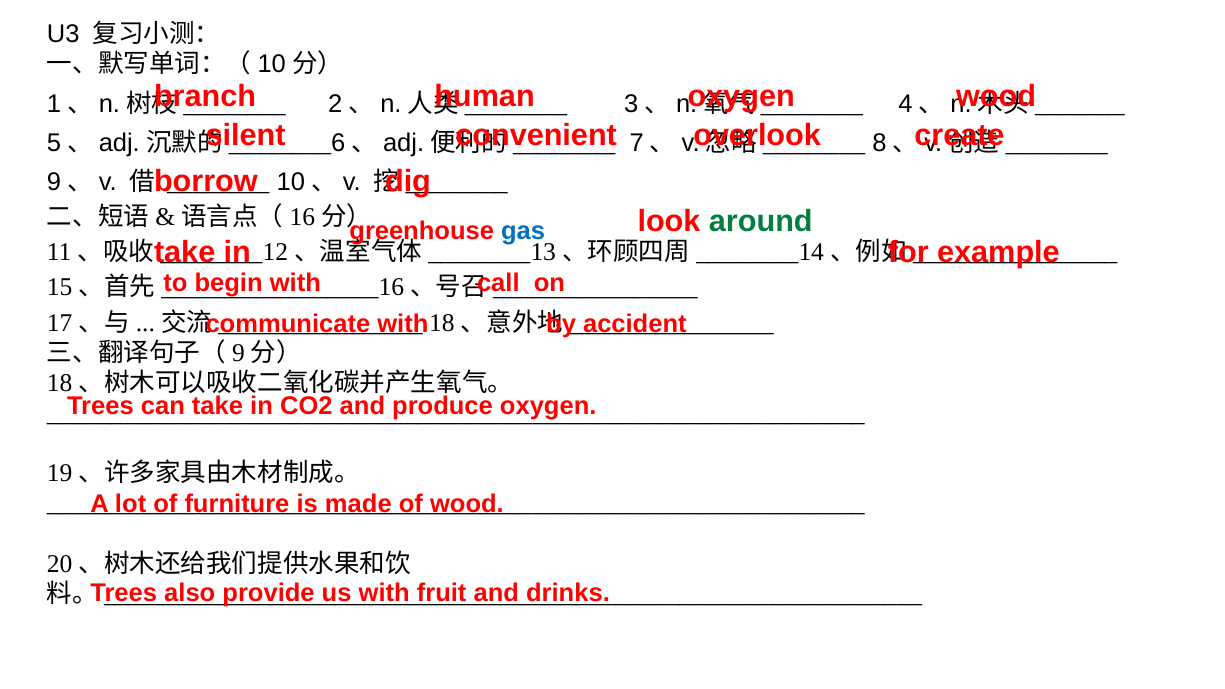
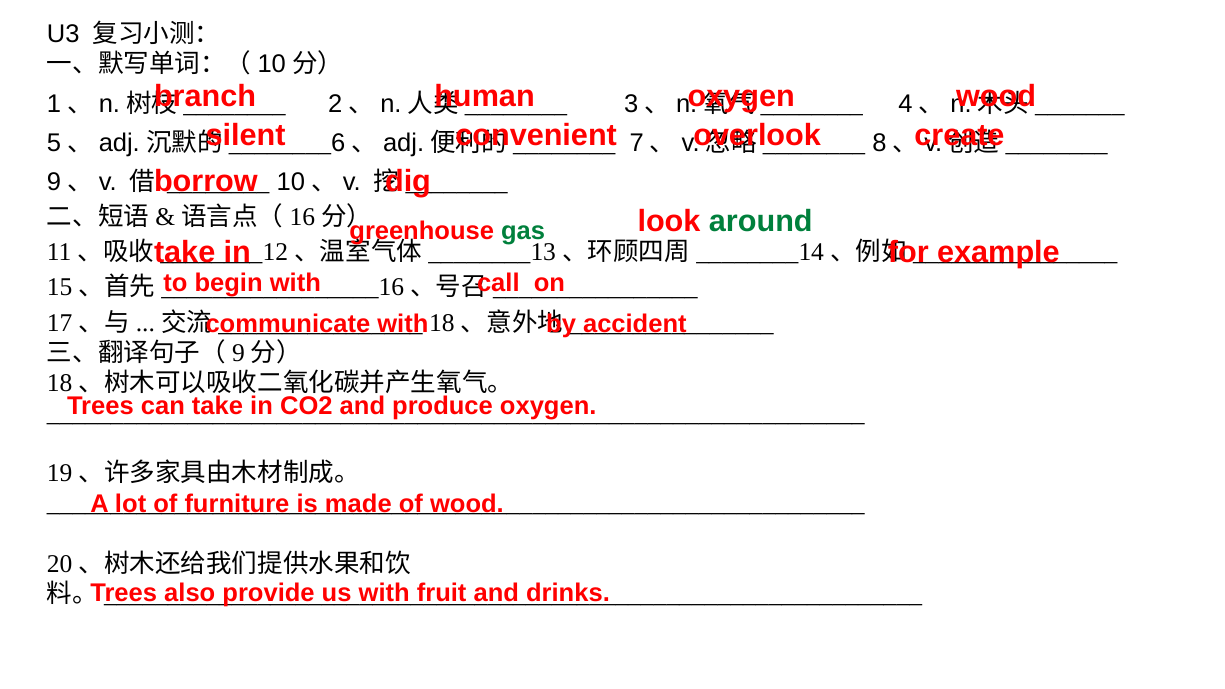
gas colour: blue -> green
